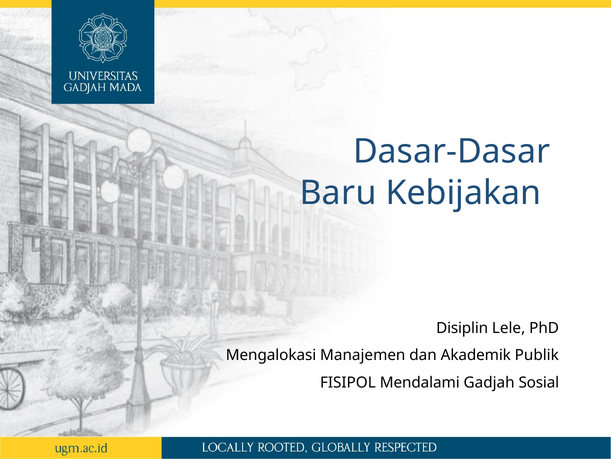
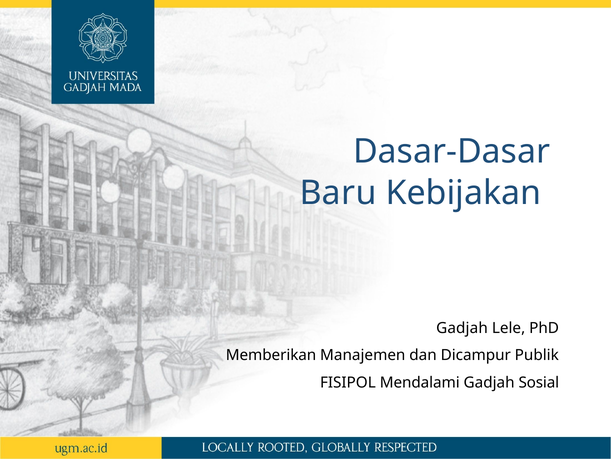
Disiplin at (462, 328): Disiplin -> Gadjah
Mengalokasi: Mengalokasi -> Memberikan
Akademik: Akademik -> Dicampur
